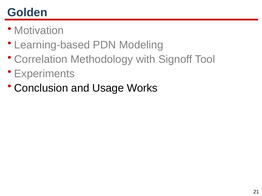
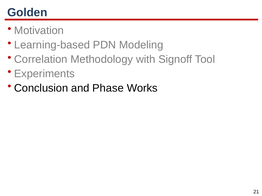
Usage: Usage -> Phase
